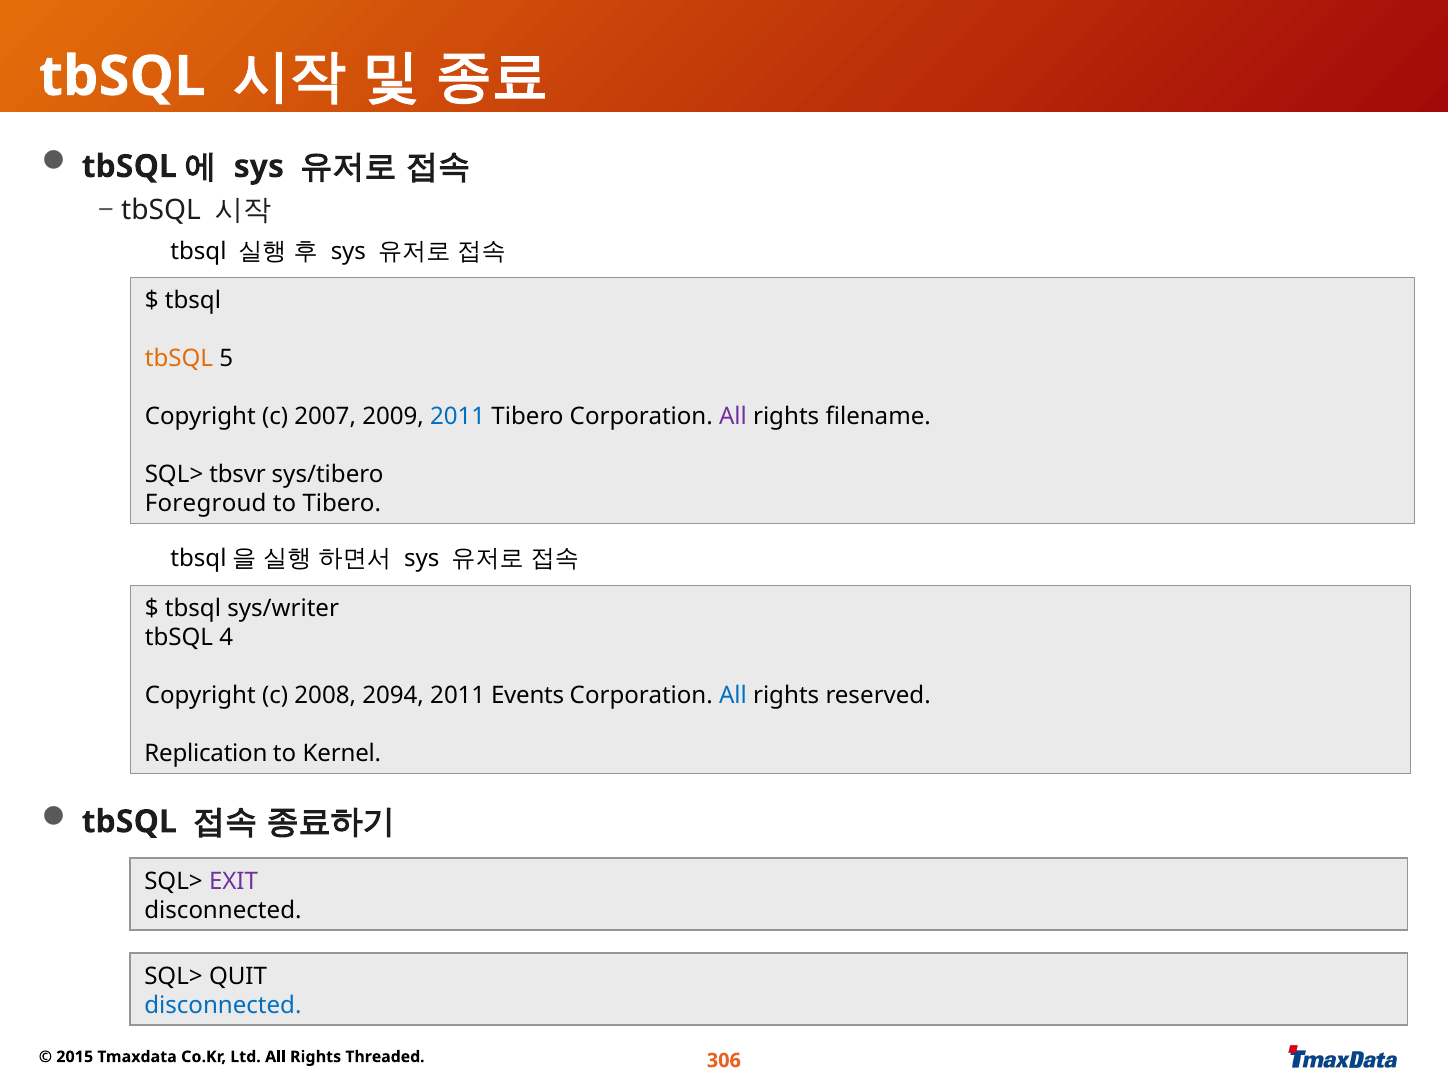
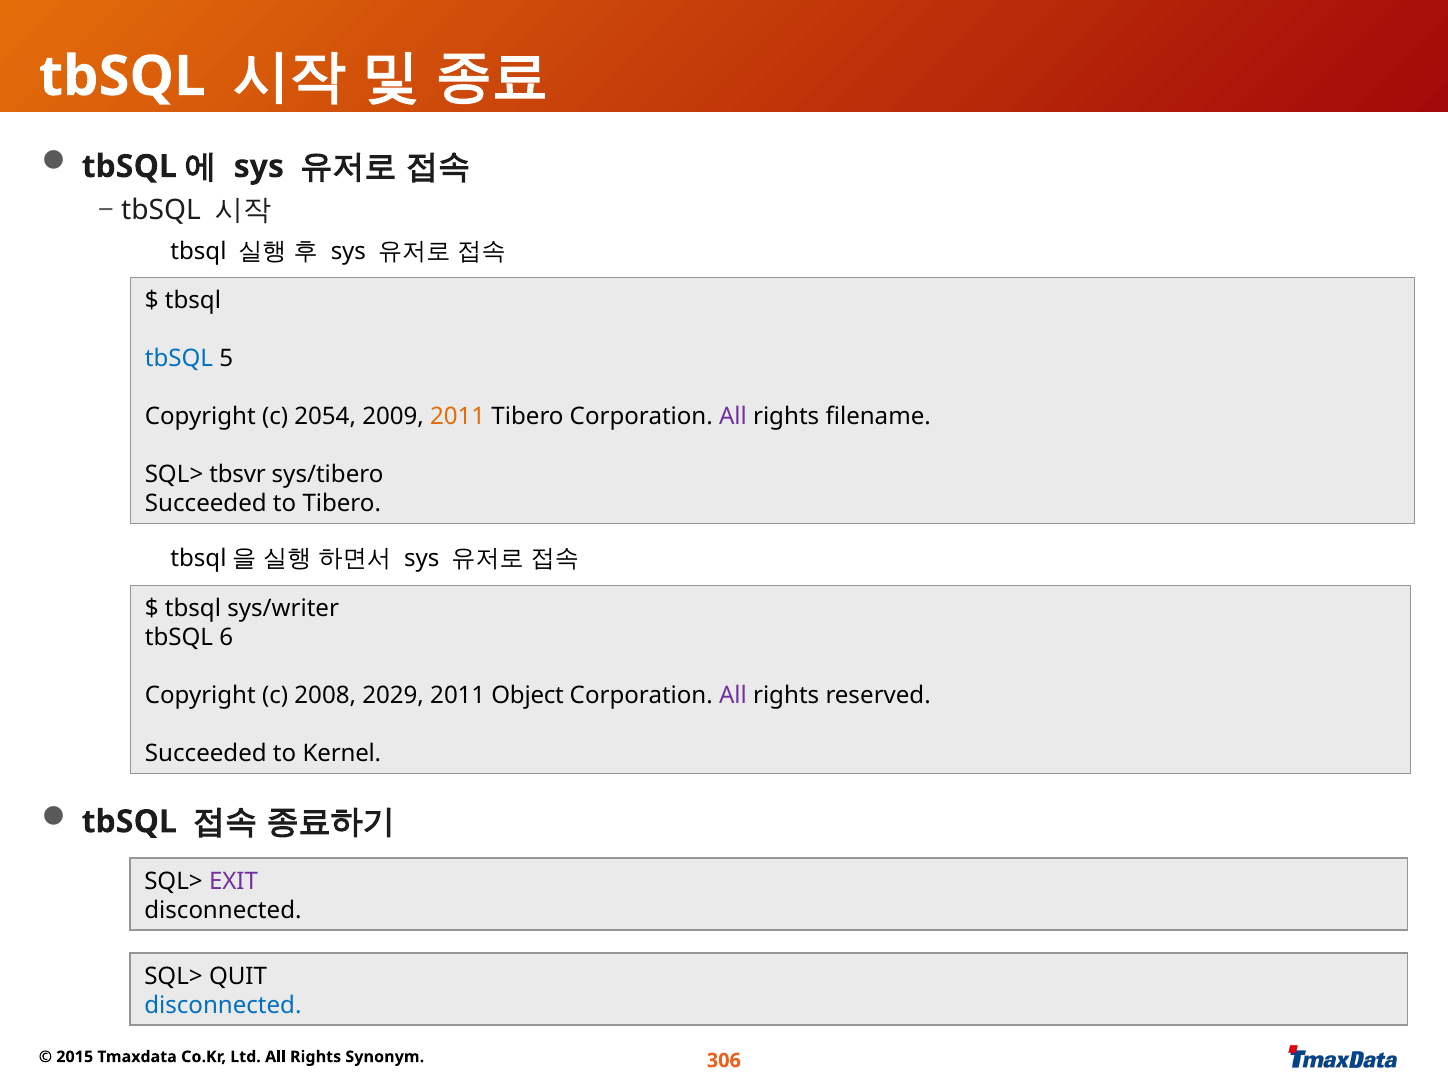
tbSQL at (179, 359) colour: orange -> blue
2007: 2007 -> 2054
2011 at (458, 417) colour: blue -> orange
Foregroud at (206, 504): Foregroud -> Succeeded
4: 4 -> 6
2094: 2094 -> 2029
Events: Events -> Object
All at (733, 696) colour: blue -> purple
Replication at (206, 753): Replication -> Succeeded
Threaded: Threaded -> Synonym
